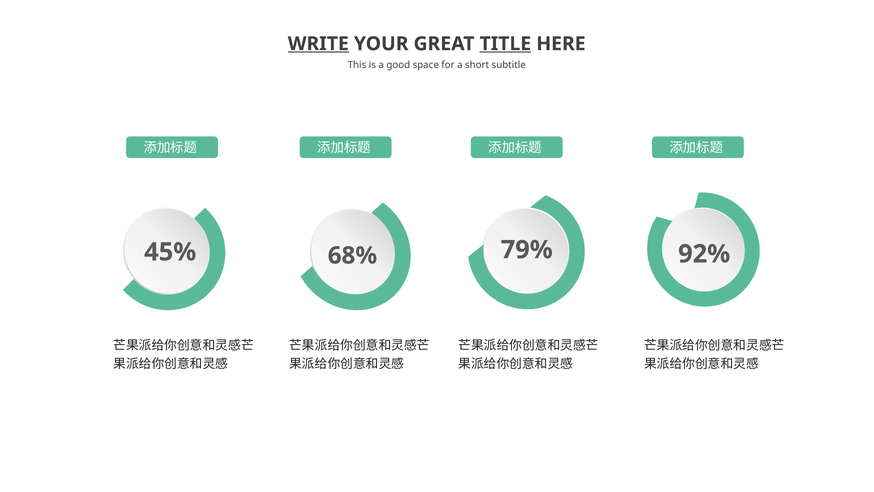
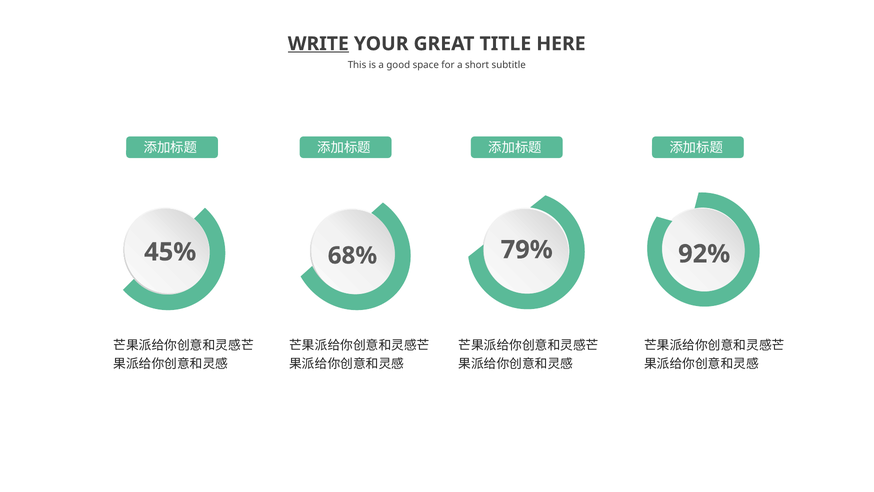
TITLE underline: present -> none
